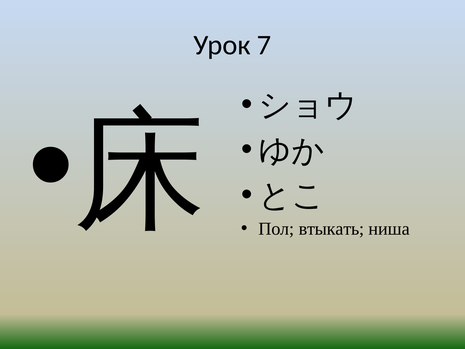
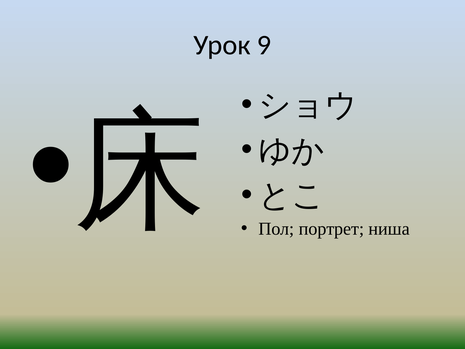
7: 7 -> 9
втыкать: втыкать -> портрет
